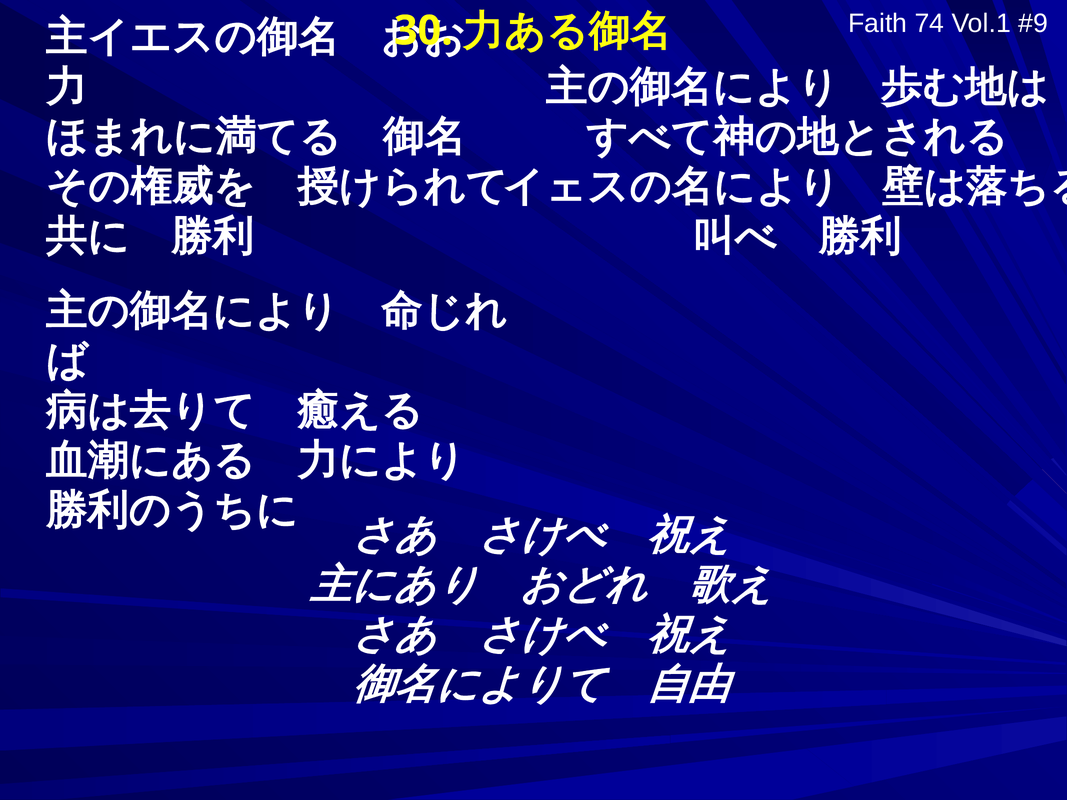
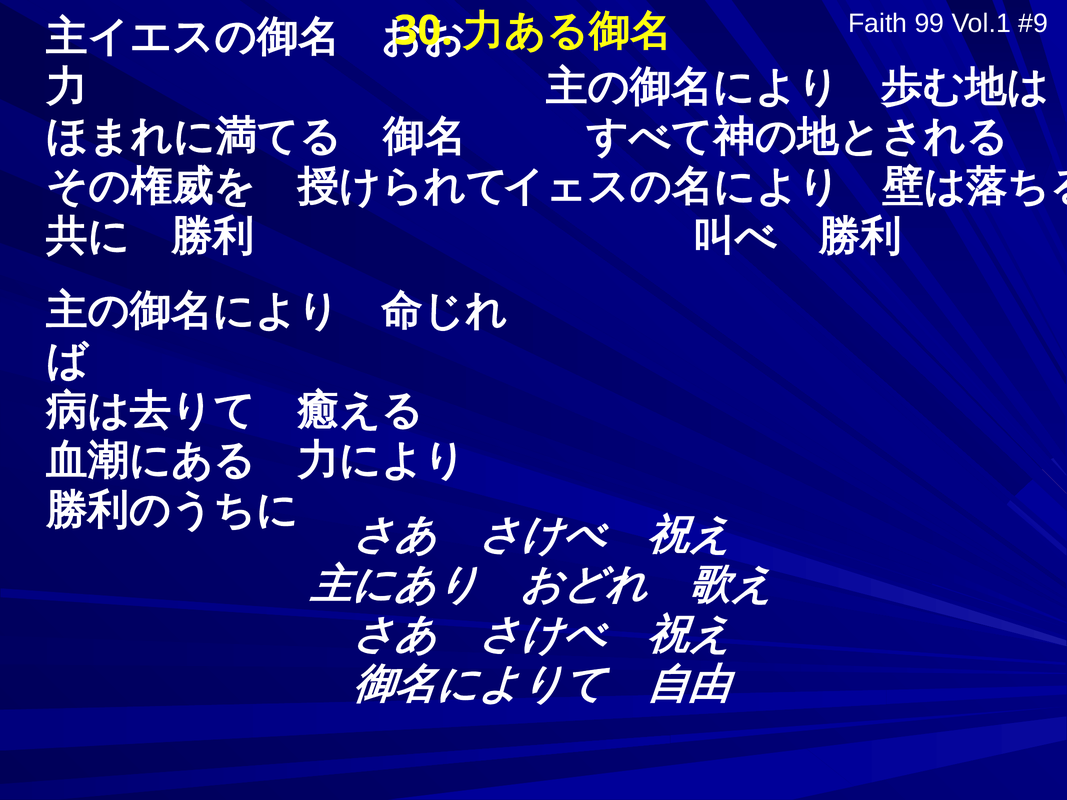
74: 74 -> 99
